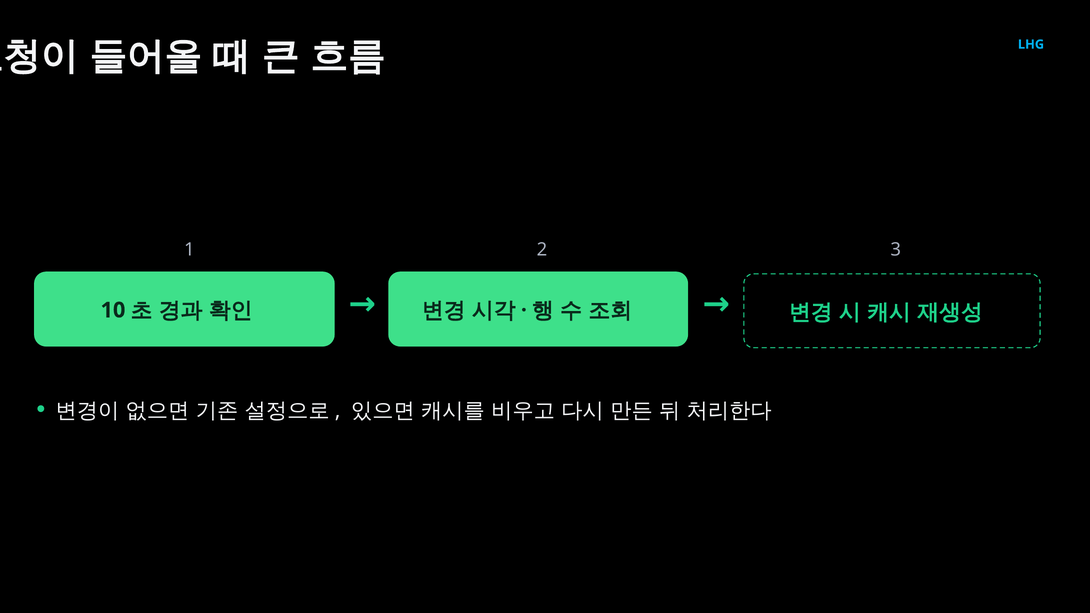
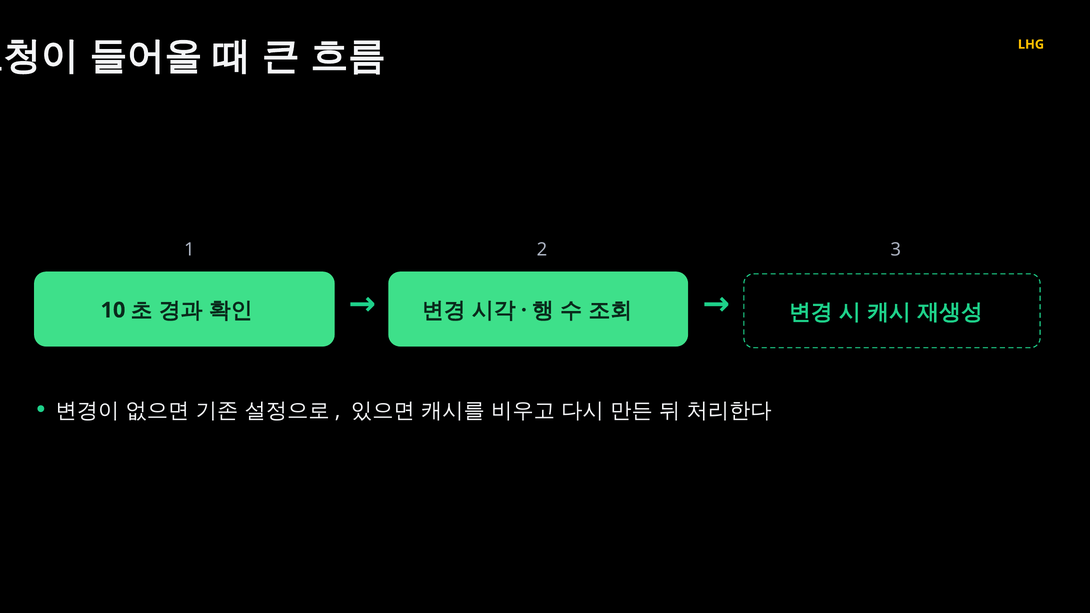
LHG colour: light blue -> yellow
